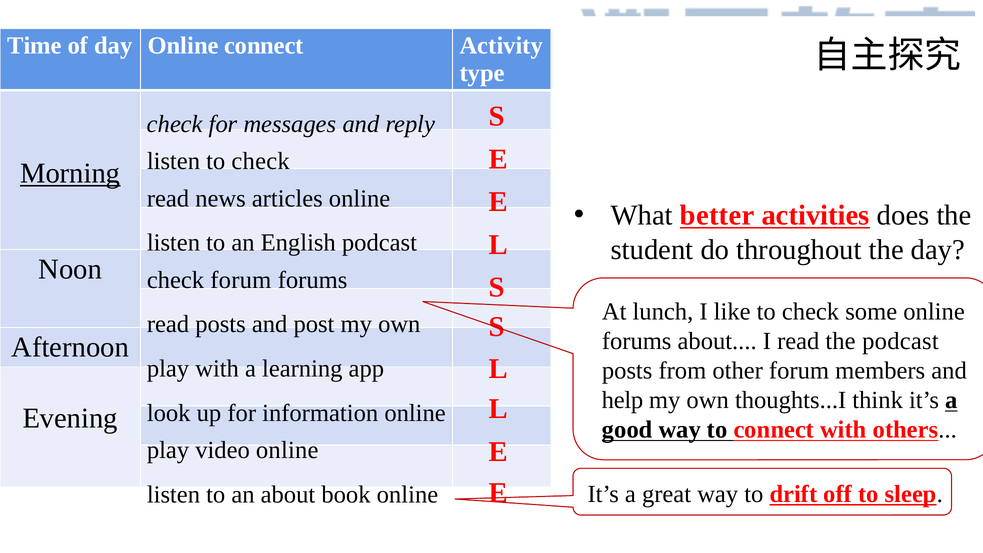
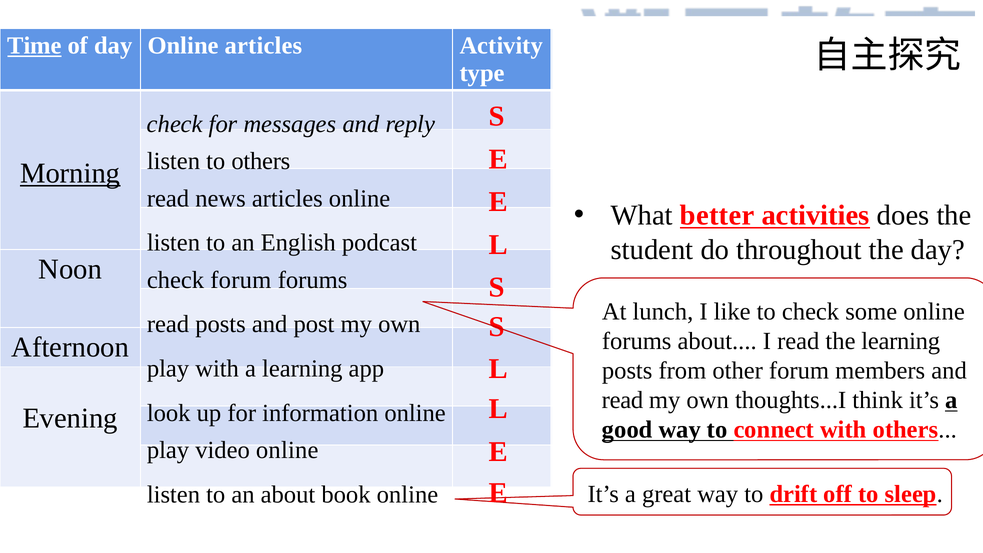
Time underline: none -> present
Online connect: connect -> articles
listen to check: check -> others
the podcast: podcast -> learning
help at (622, 400): help -> read
